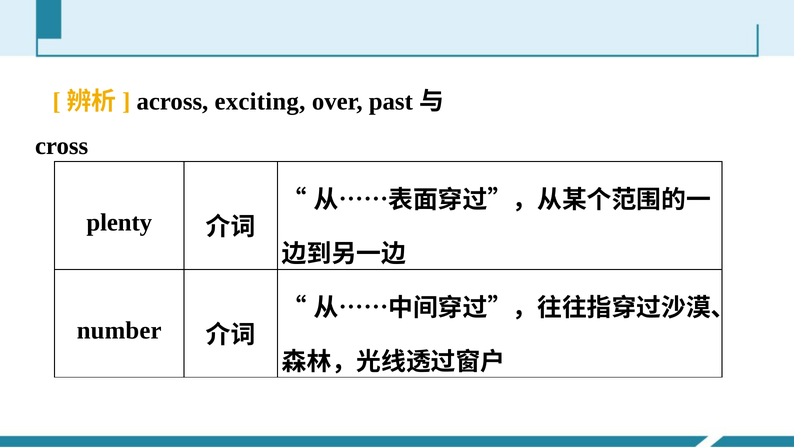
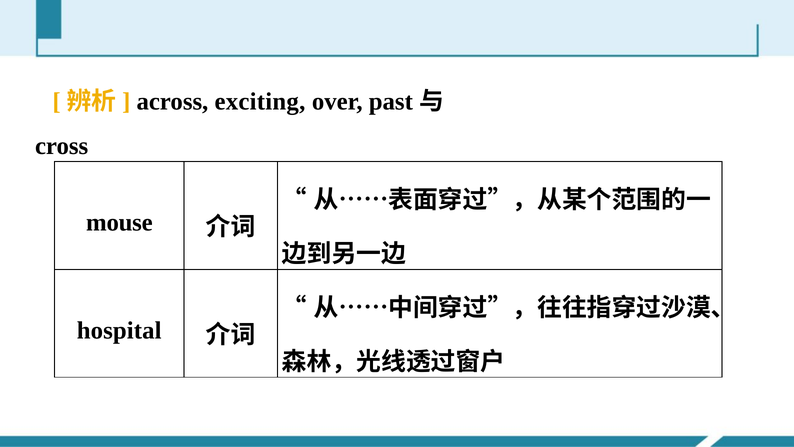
plenty: plenty -> mouse
number: number -> hospital
